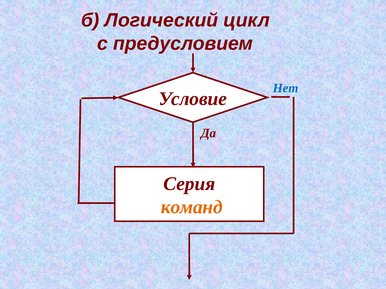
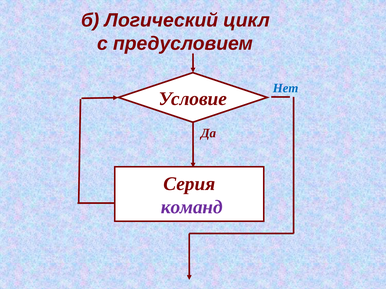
команд colour: orange -> purple
